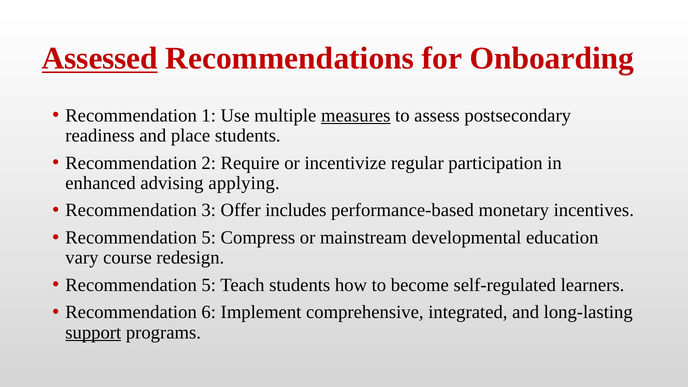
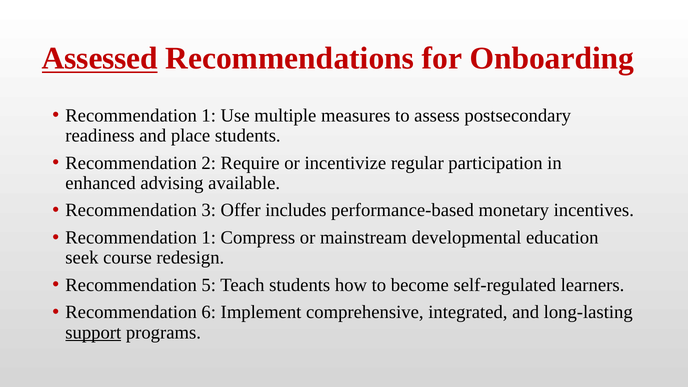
measures underline: present -> none
applying: applying -> available
5 at (209, 238): 5 -> 1
vary: vary -> seek
